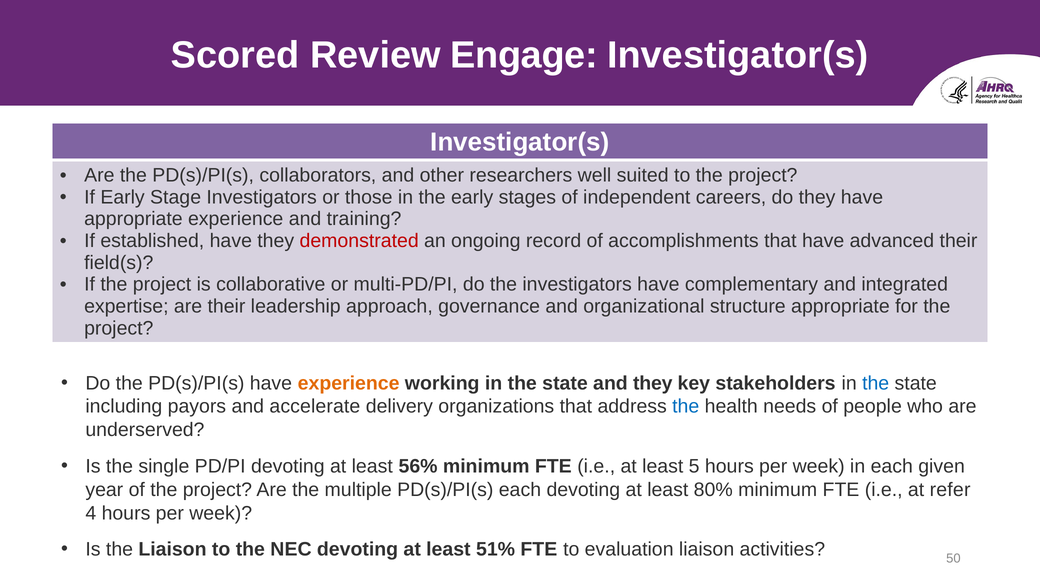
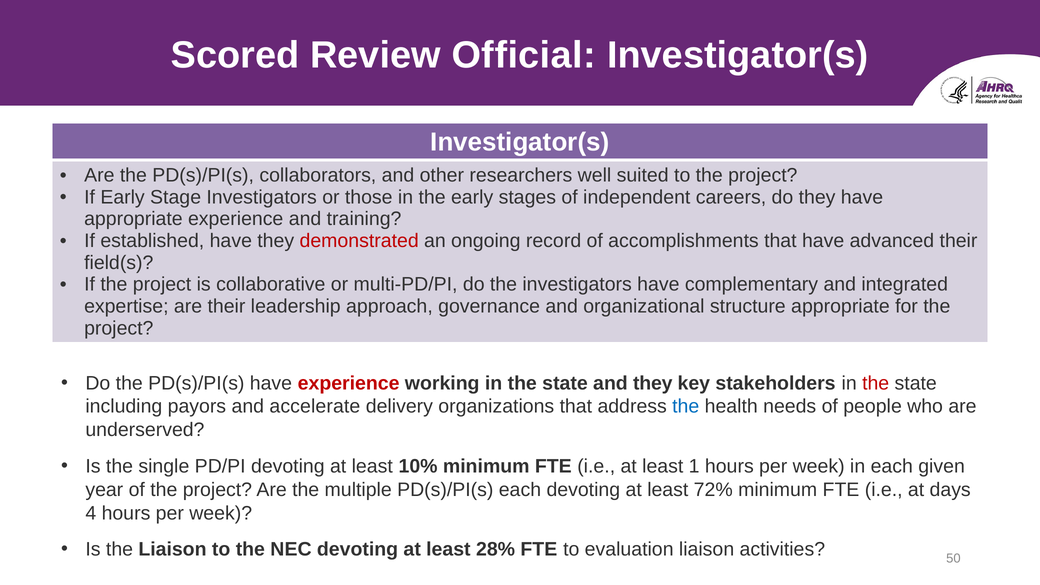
Engage: Engage -> Official
experience at (349, 383) colour: orange -> red
the at (876, 383) colour: blue -> red
56%: 56% -> 10%
5: 5 -> 1
80%: 80% -> 72%
refer: refer -> days
51%: 51% -> 28%
